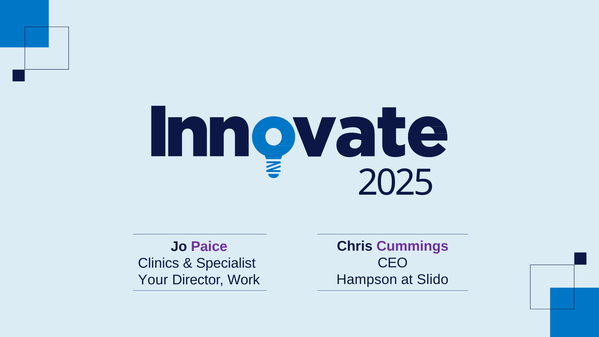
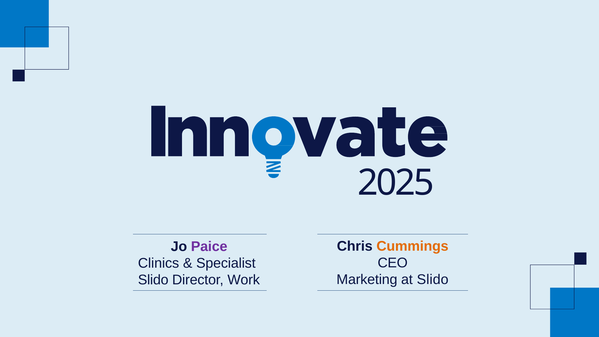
Cummings colour: purple -> orange
Hampson: Hampson -> Marketing
Your at (153, 280): Your -> Slido
